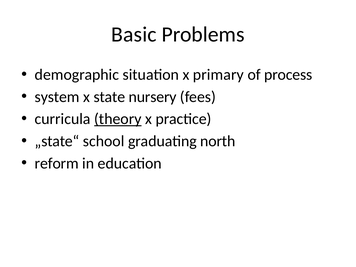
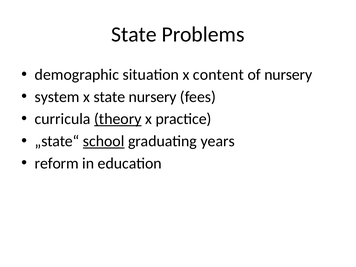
Basic at (134, 34): Basic -> State
primary: primary -> content
of process: process -> nursery
school underline: none -> present
north: north -> years
